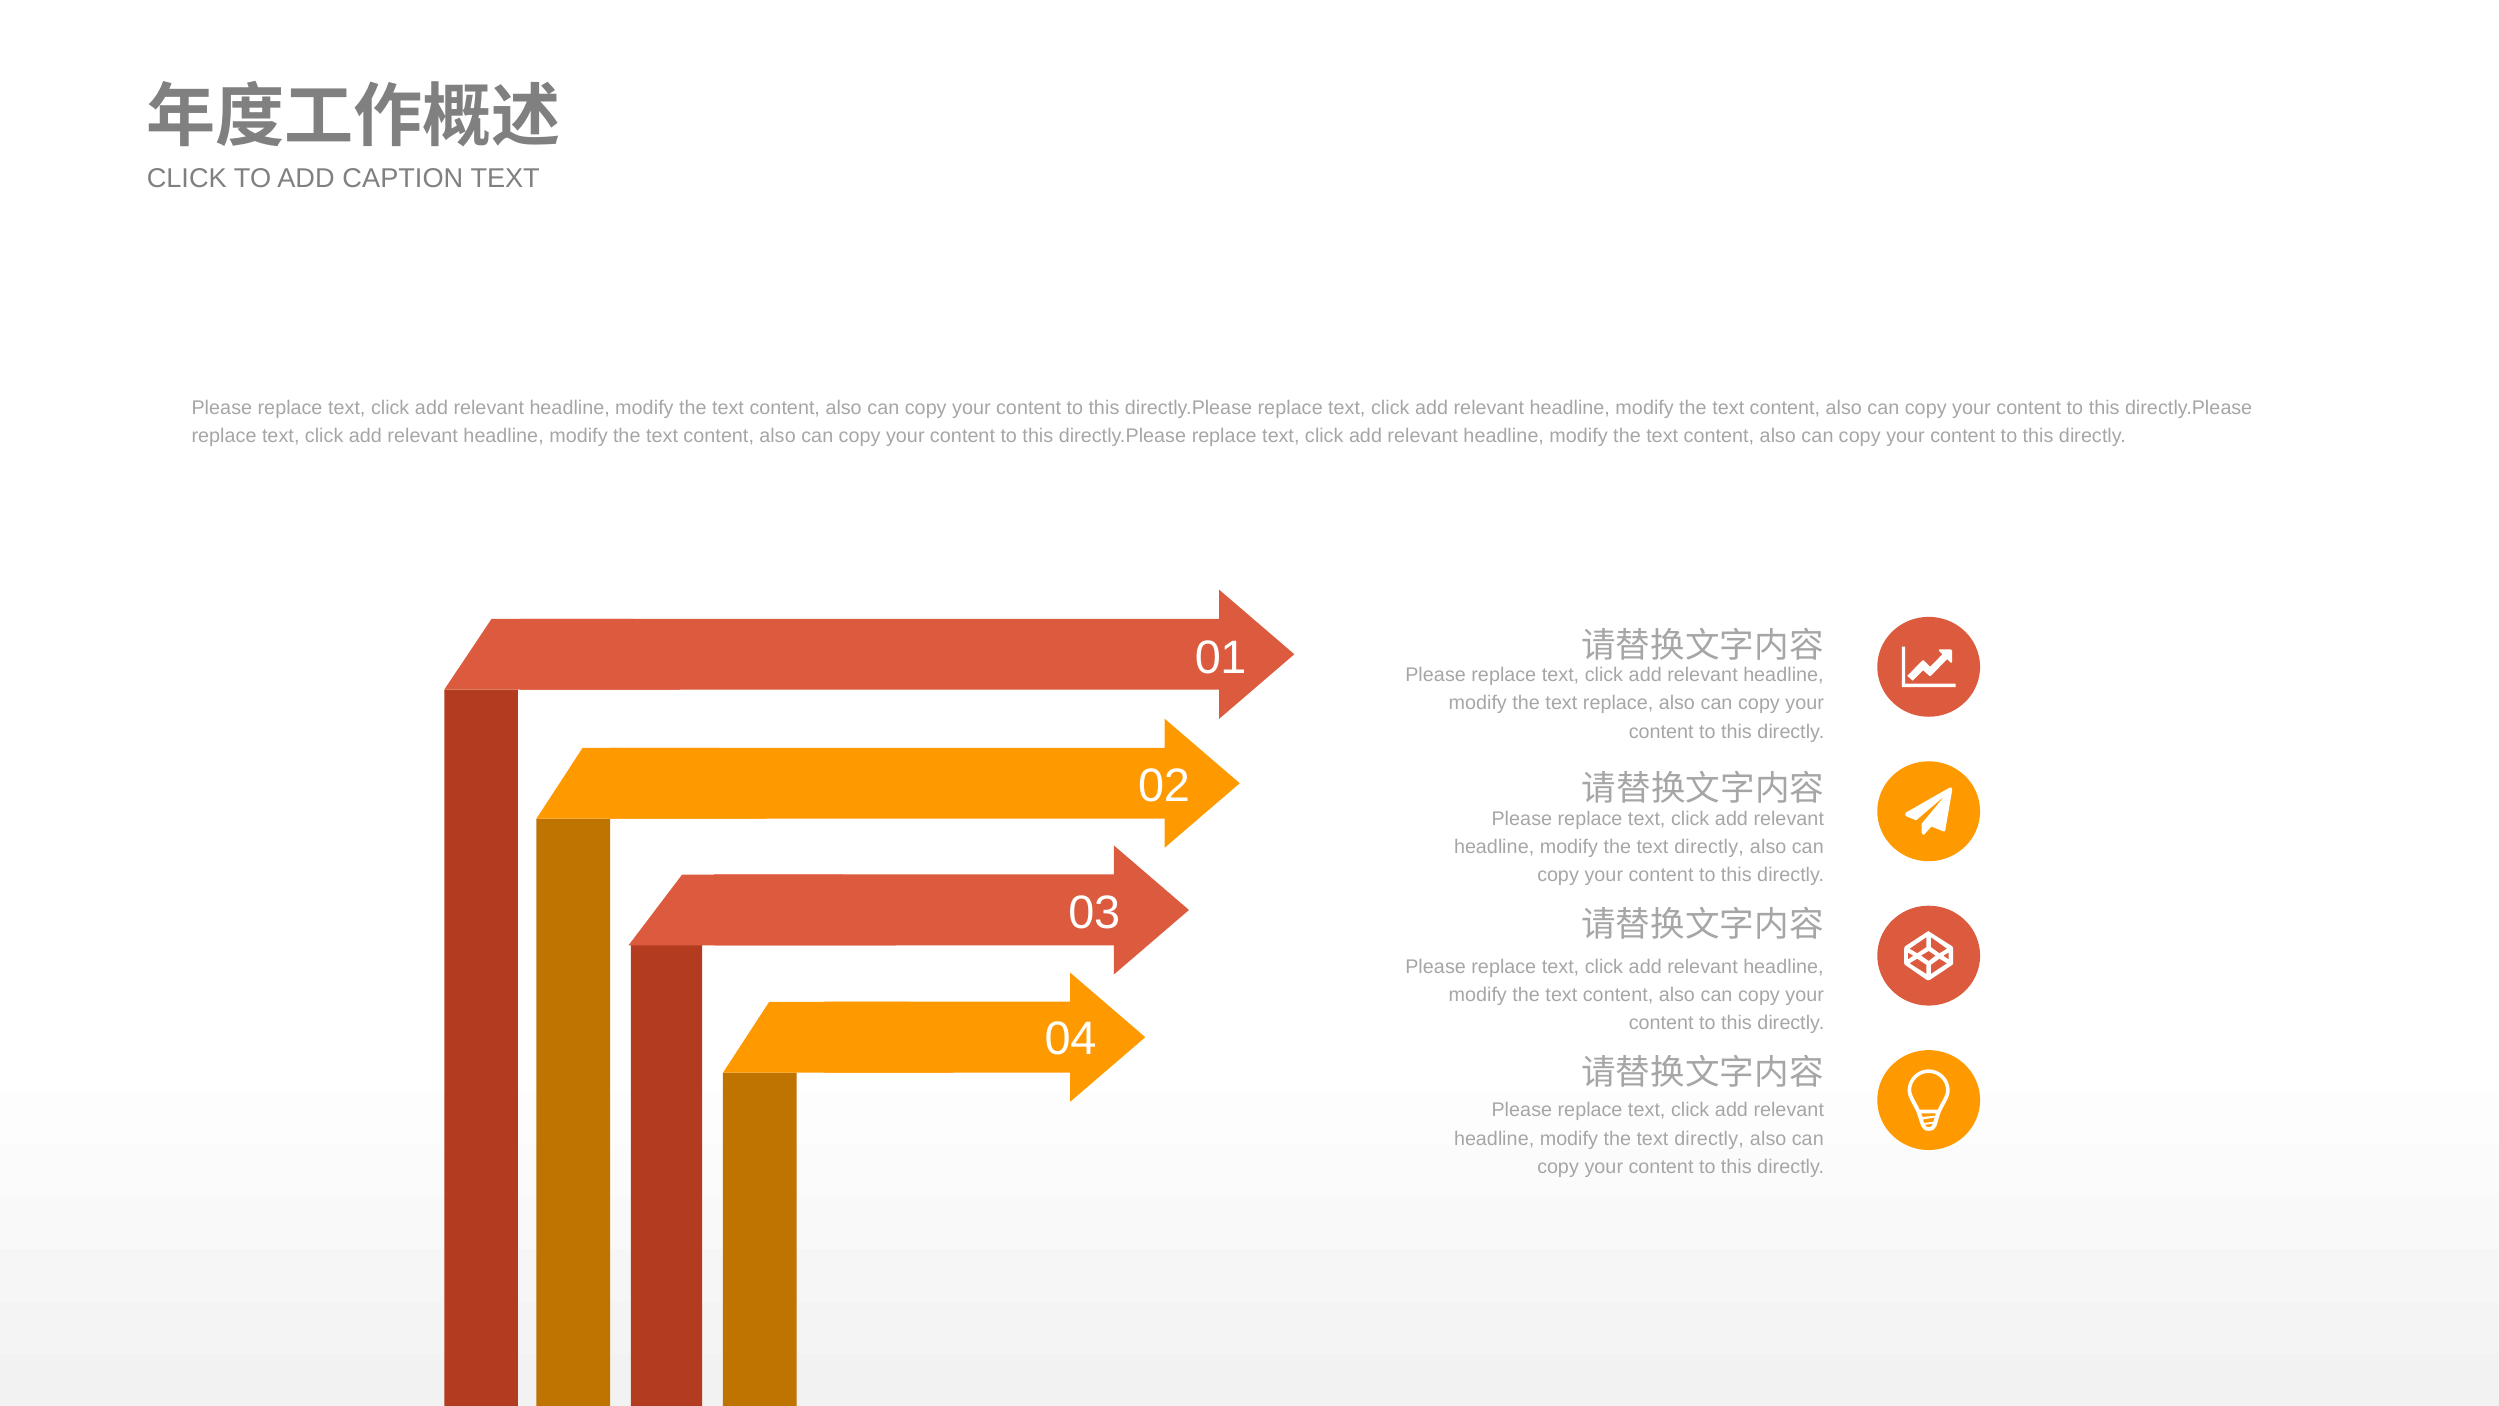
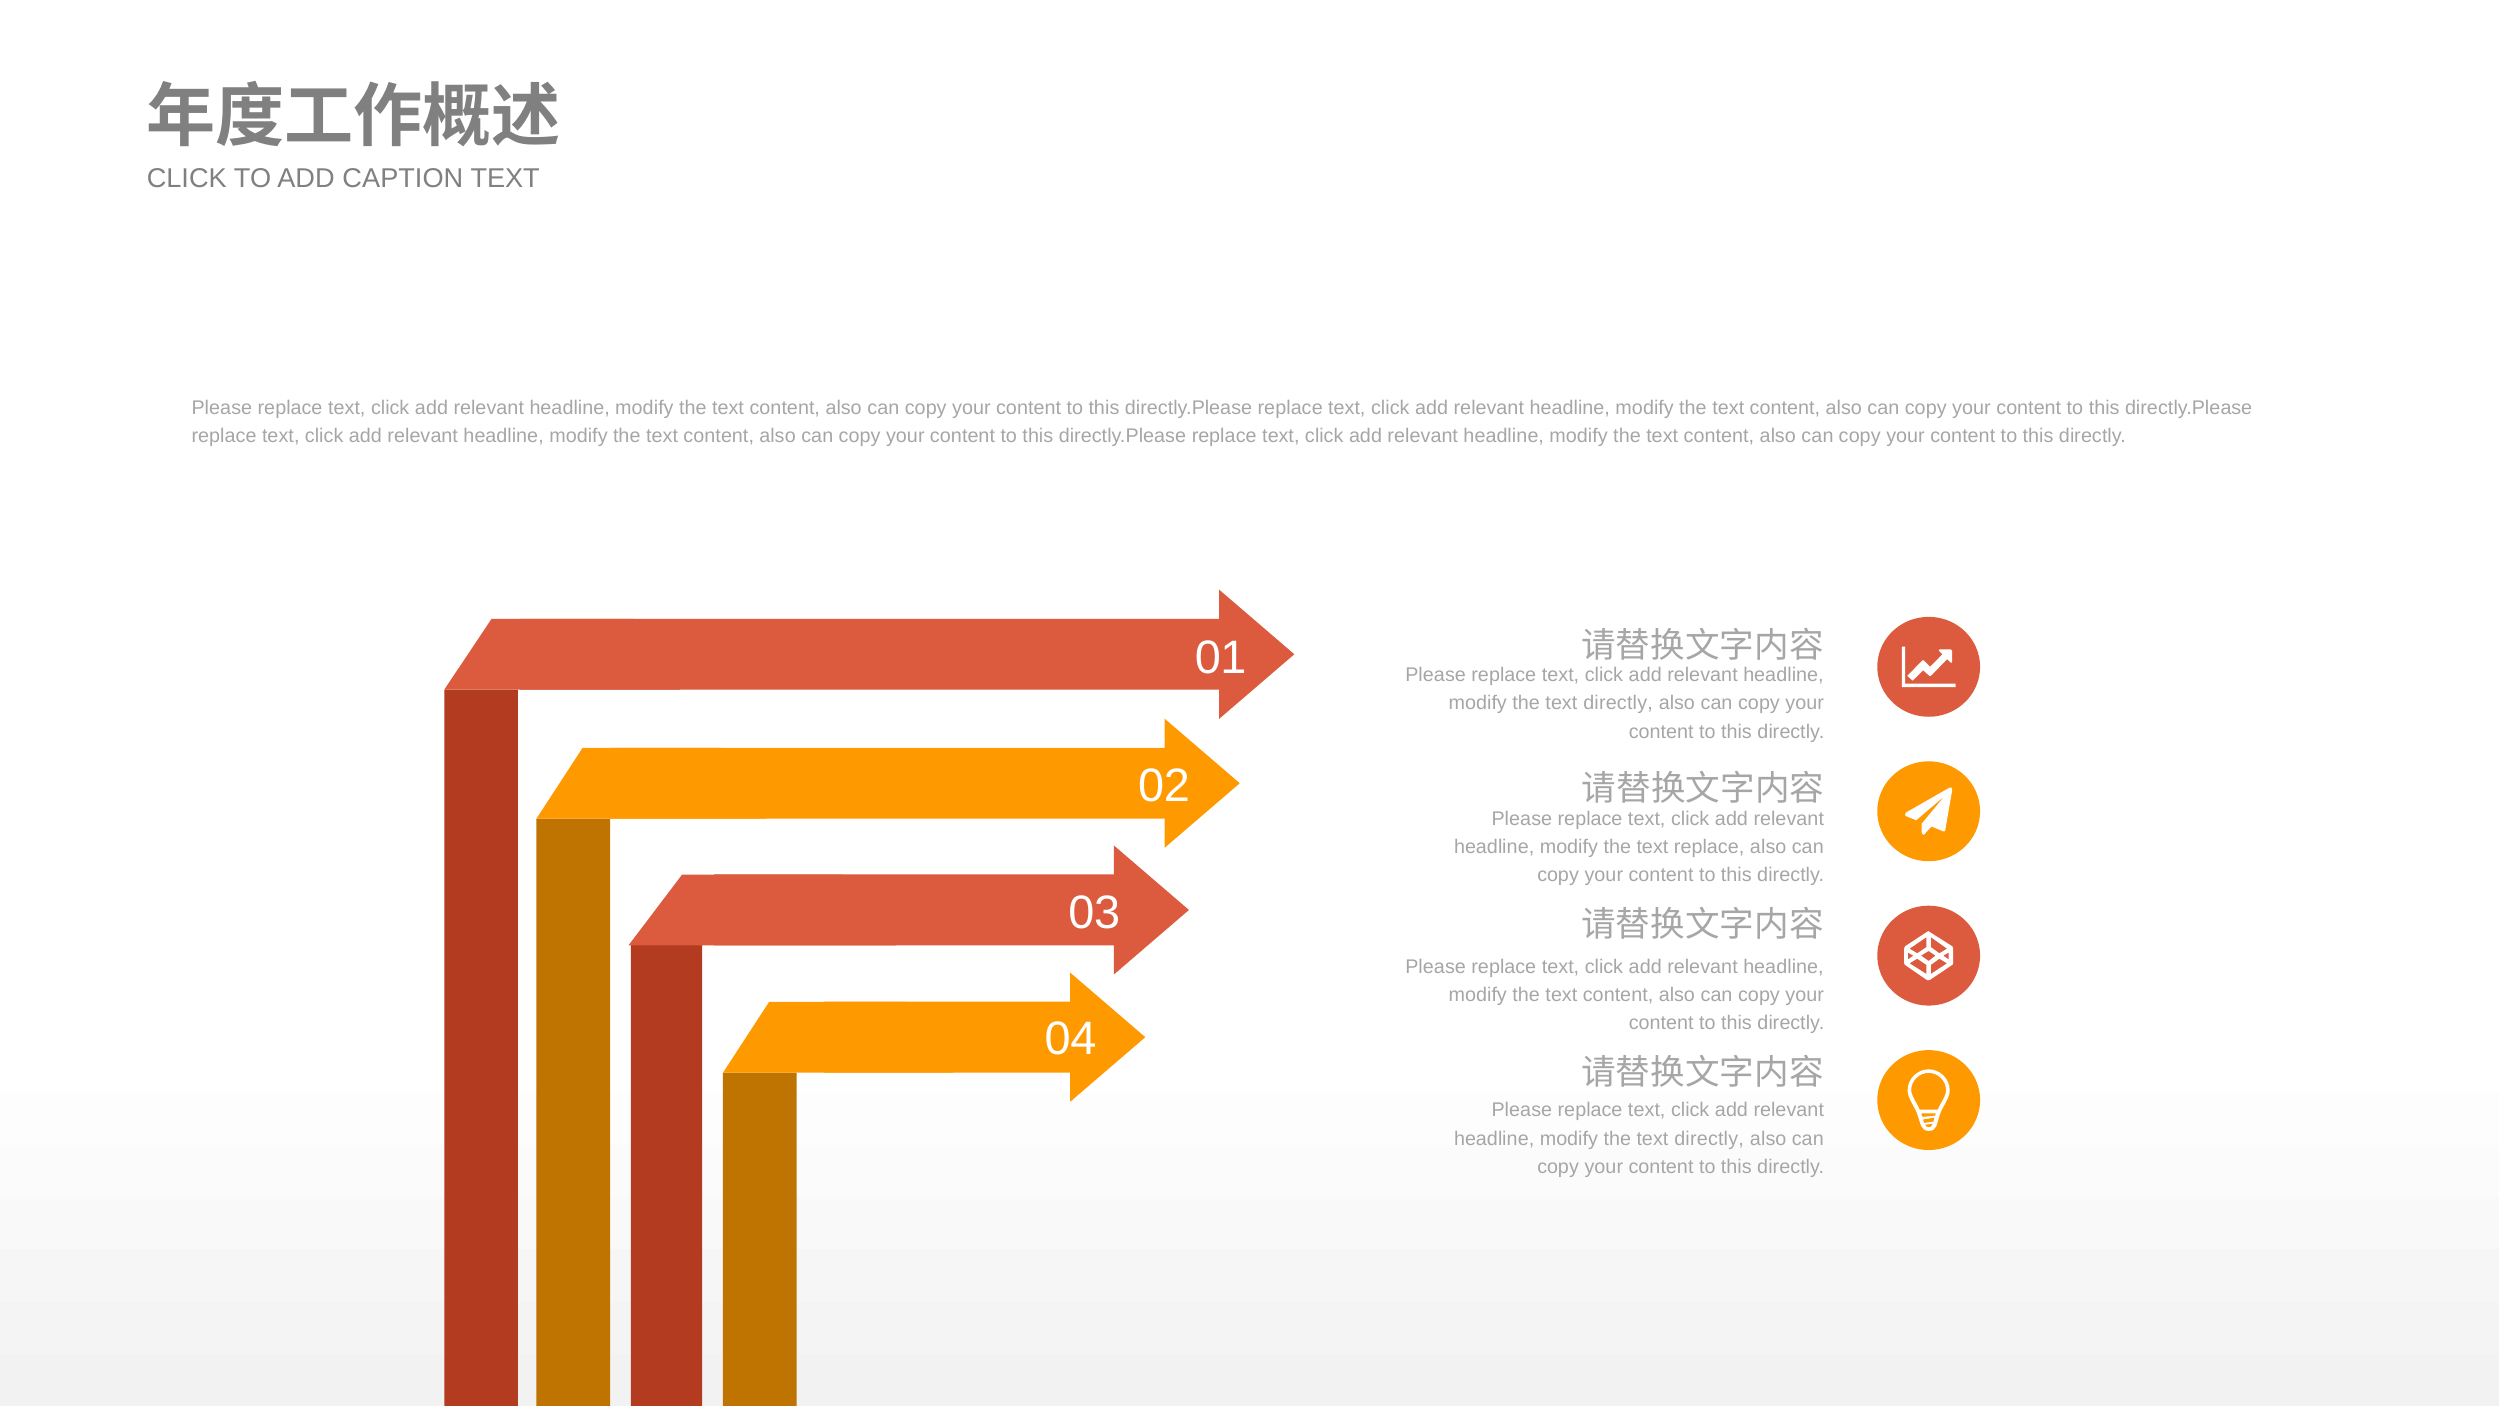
replace at (1618, 703): replace -> directly
directly at (1709, 847): directly -> replace
